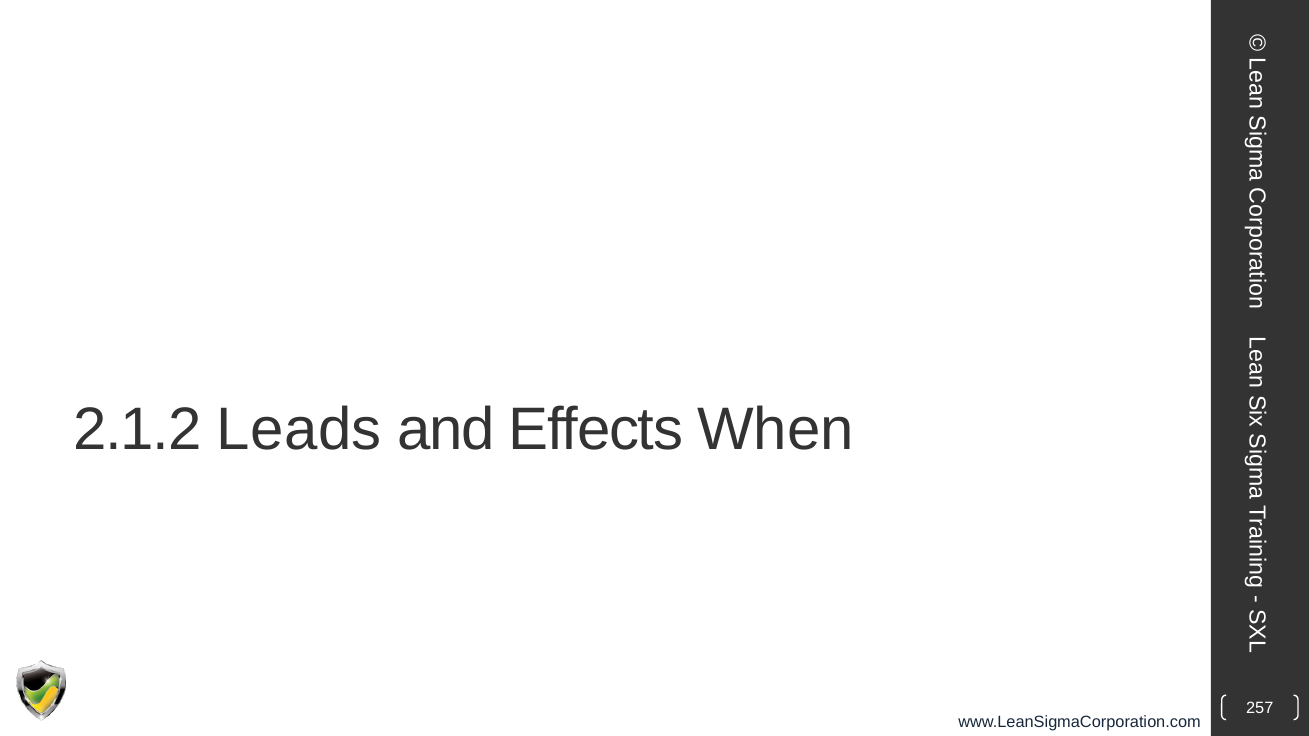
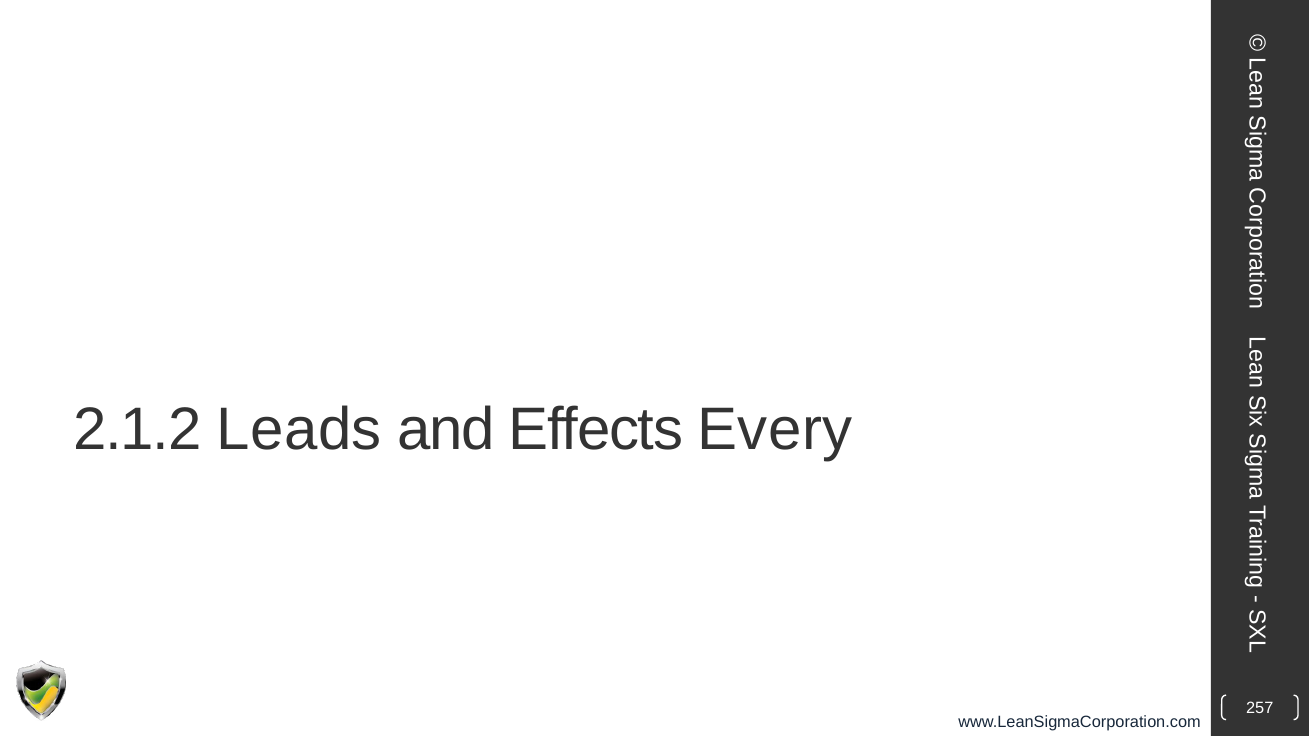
When: When -> Every
